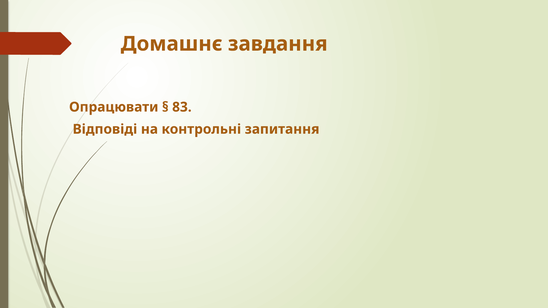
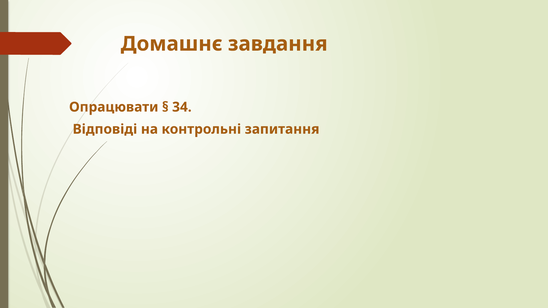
83: 83 -> 34
